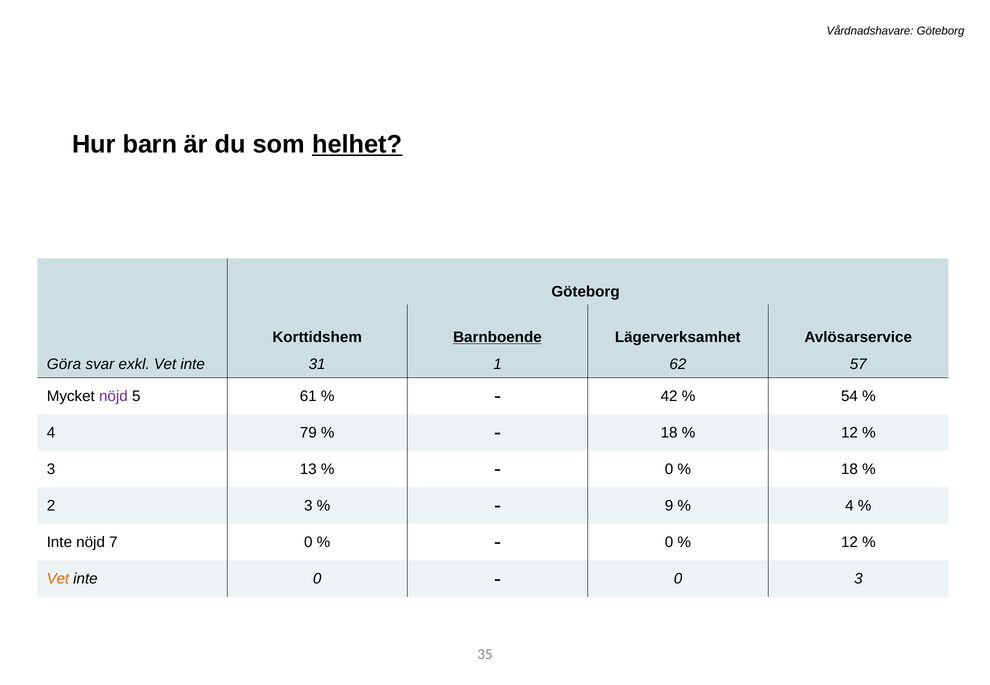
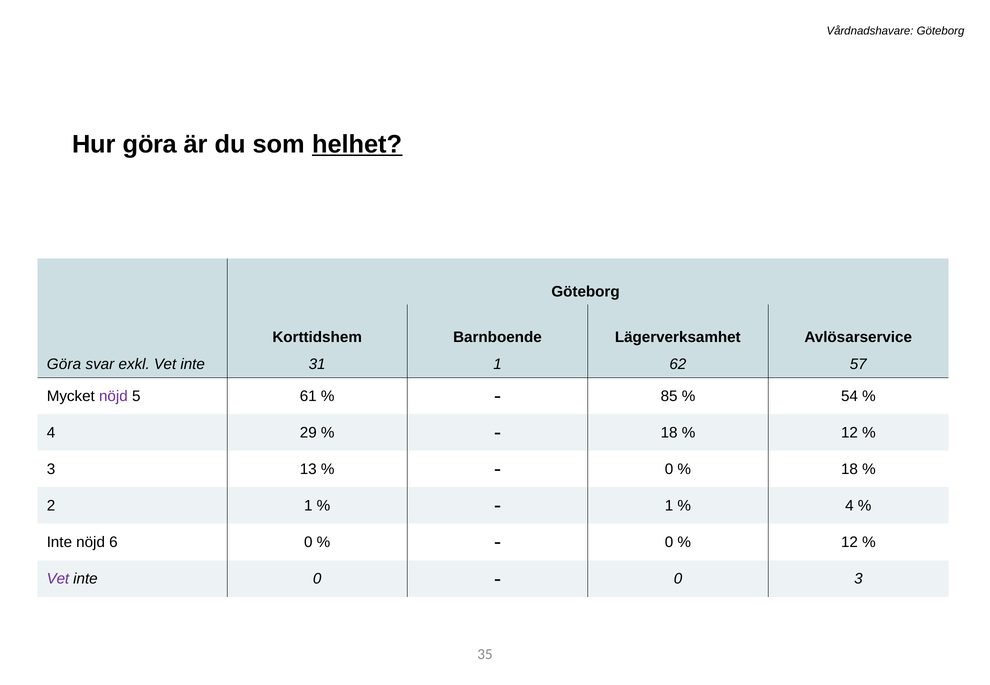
Hur barn: barn -> göra
Barnboende underline: present -> none
42: 42 -> 85
79: 79 -> 29
2 3: 3 -> 1
9 at (669, 506): 9 -> 1
7: 7 -> 6
Vet at (58, 579) colour: orange -> purple
